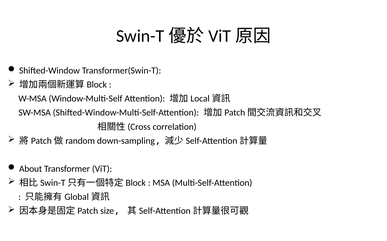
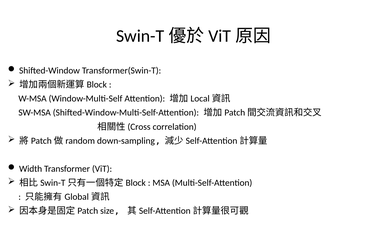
About: About -> Width
